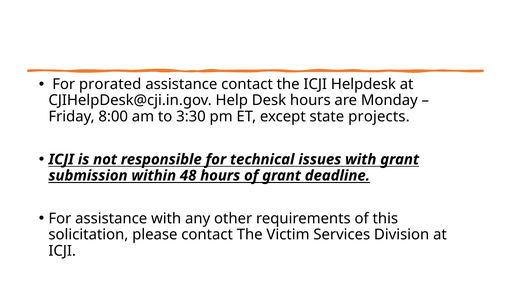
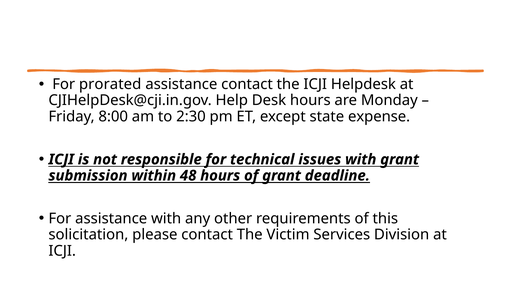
3:30: 3:30 -> 2:30
projects: projects -> expense
